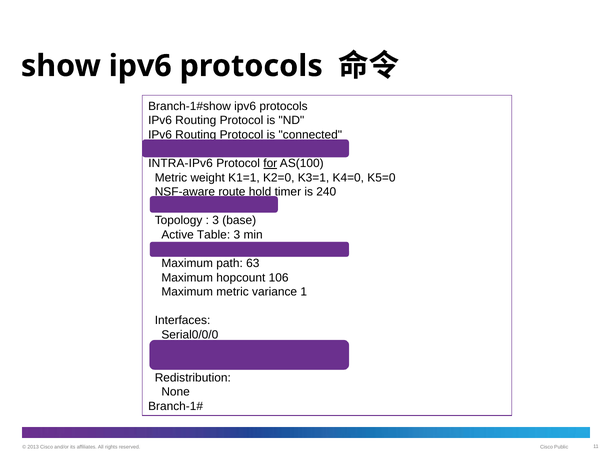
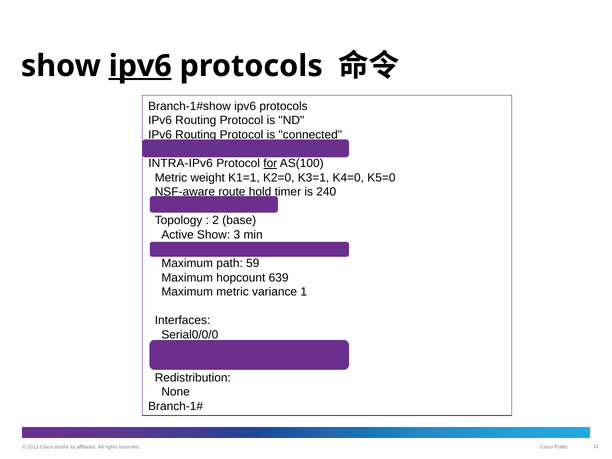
ipv6 at (140, 66) underline: none -> present
3 at (216, 220): 3 -> 2
Active Table: Table -> Show
63: 63 -> 59
106: 106 -> 639
